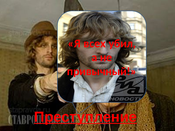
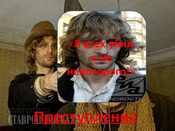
привычный: привычный -> некоторого
